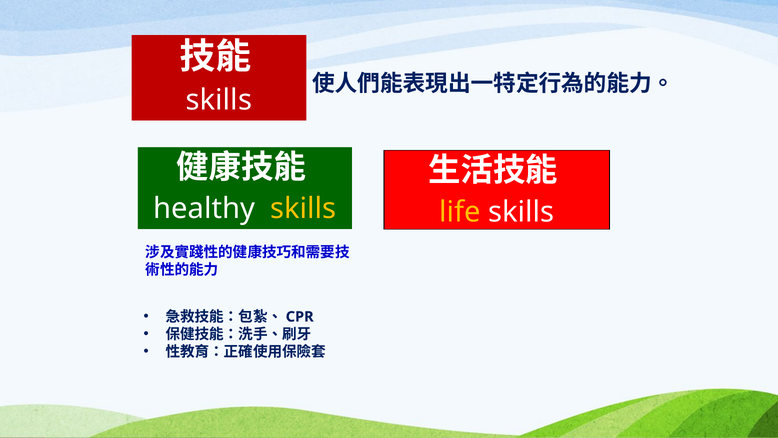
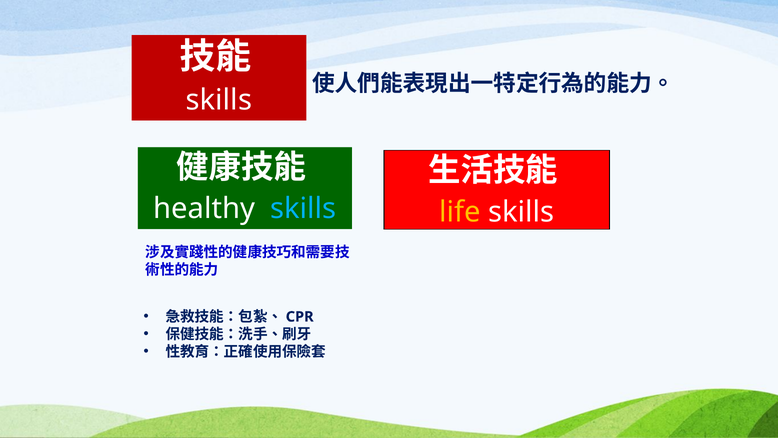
skills at (303, 209) colour: yellow -> light blue
